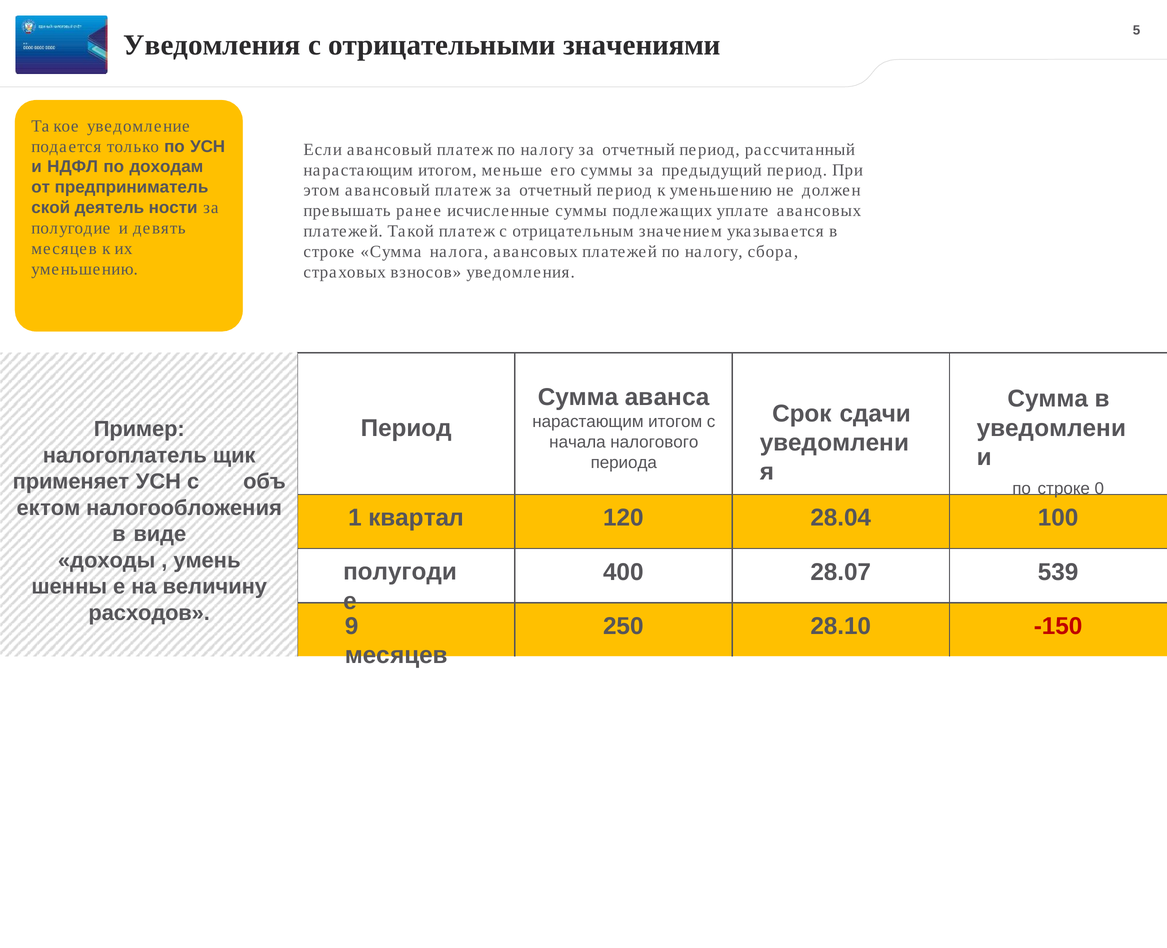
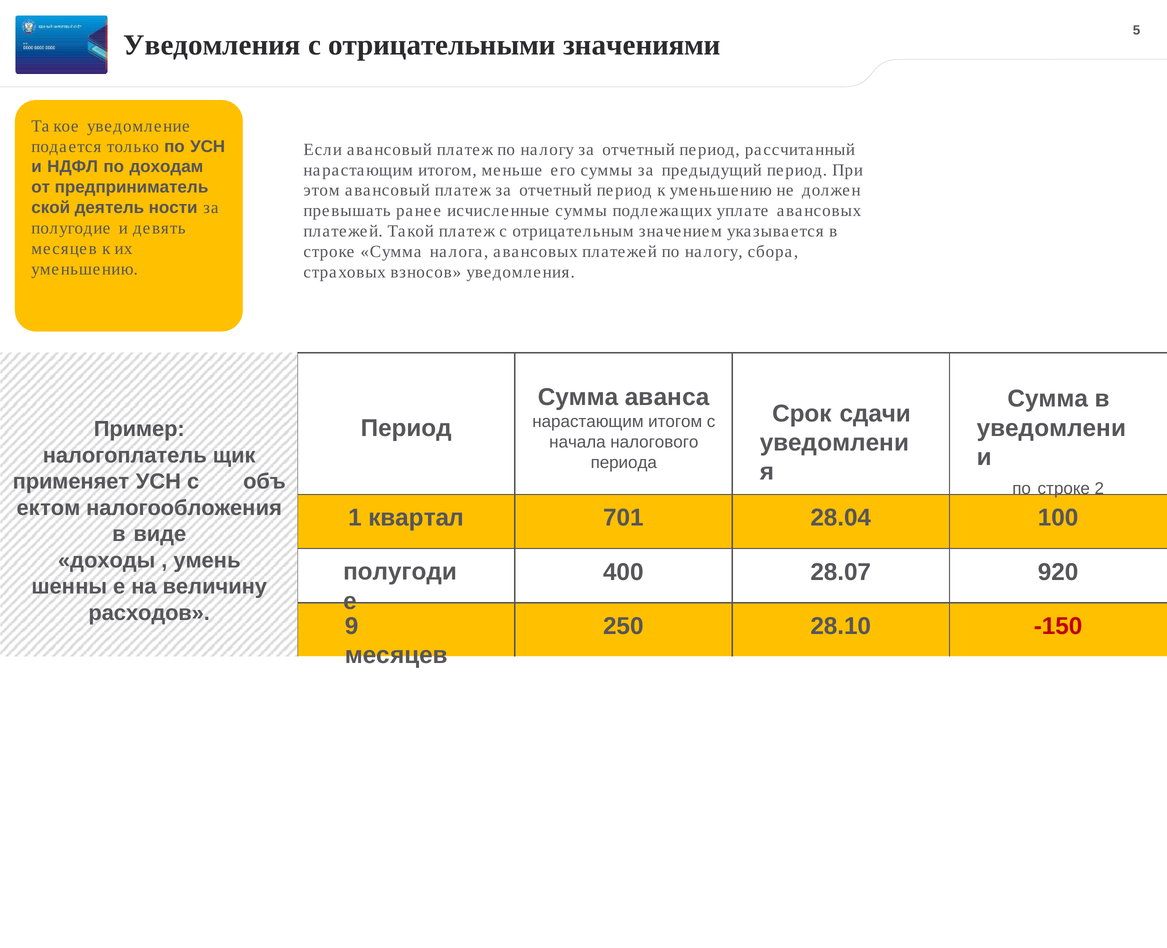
0: 0 -> 2
120: 120 -> 701
539: 539 -> 920
